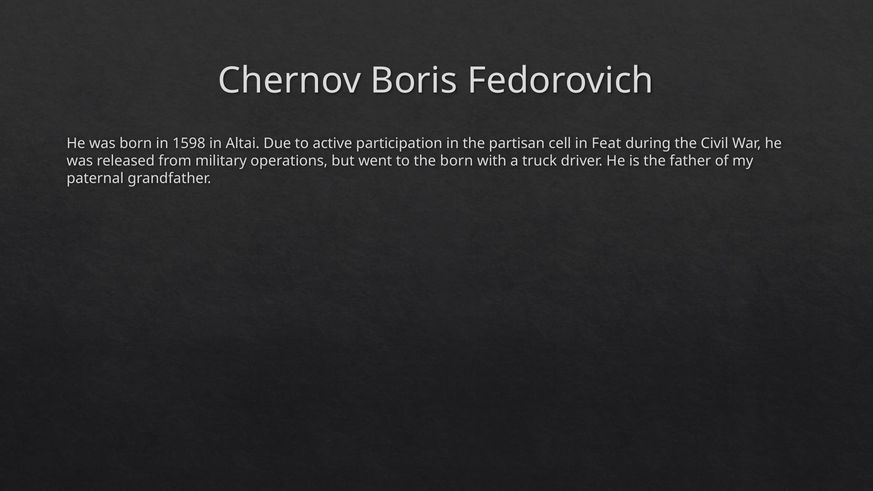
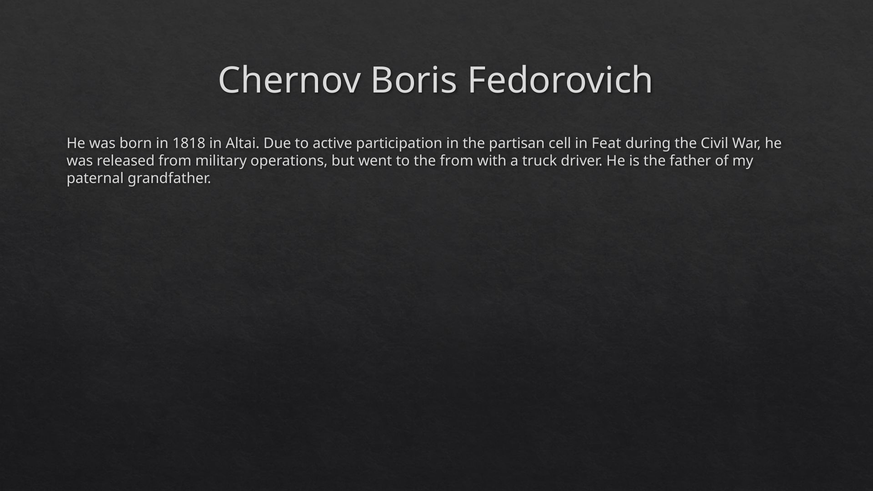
1598: 1598 -> 1818
the born: born -> from
